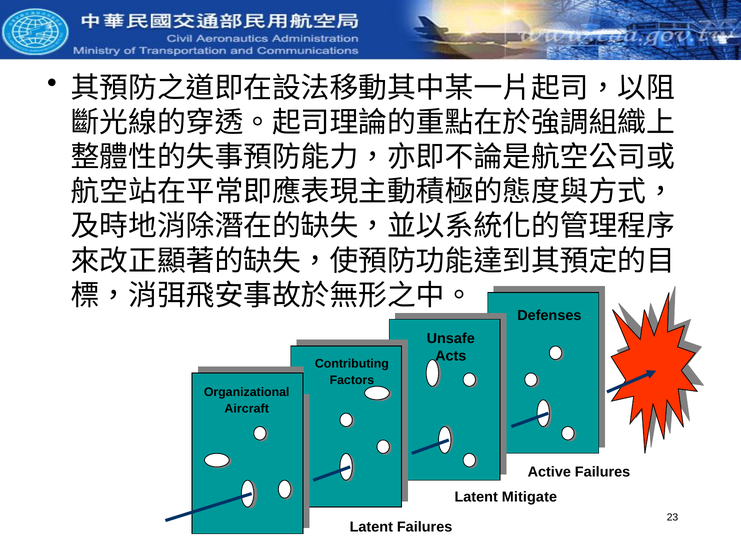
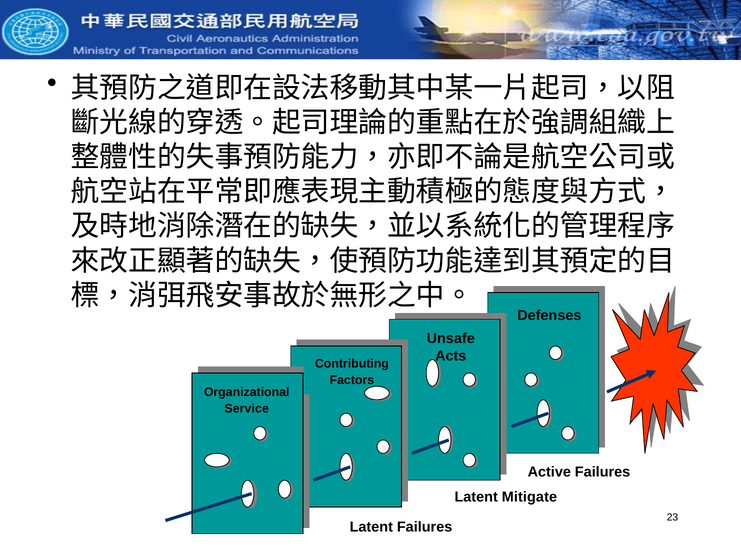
Aircraft: Aircraft -> Service
